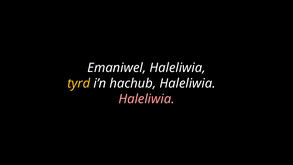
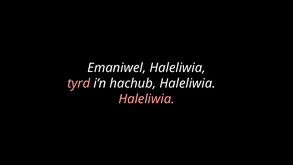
tyrd colour: yellow -> pink
